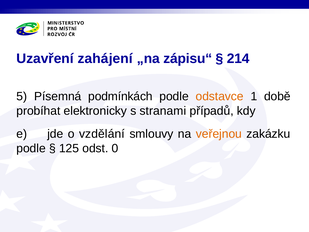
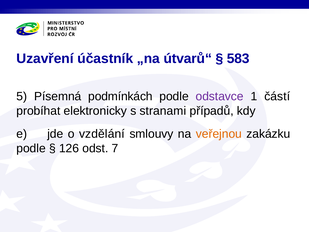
zahájení: zahájení -> účastník
zápisu“: zápisu“ -> útvarů“
214: 214 -> 583
odstavce colour: orange -> purple
době: době -> částí
125: 125 -> 126
0: 0 -> 7
